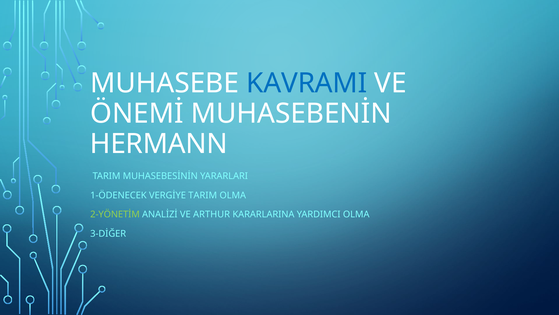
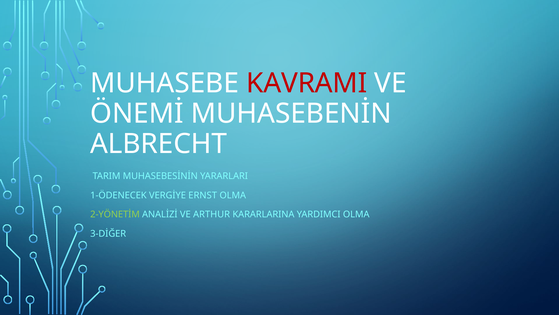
KAVRAMI colour: blue -> red
HERMANN: HERMANN -> ALBRECHT
VERGİYE TARIM: TARIM -> ERNST
